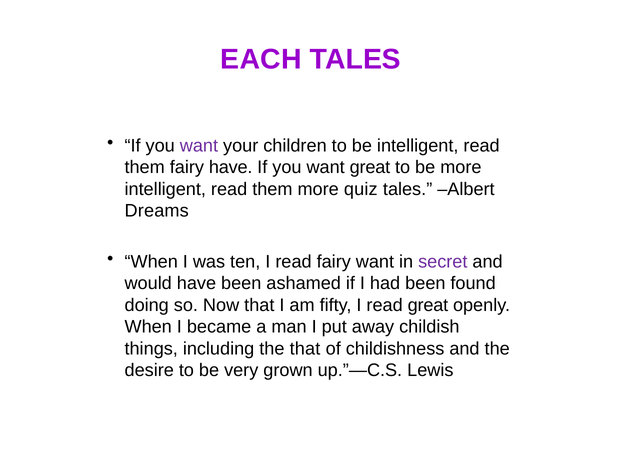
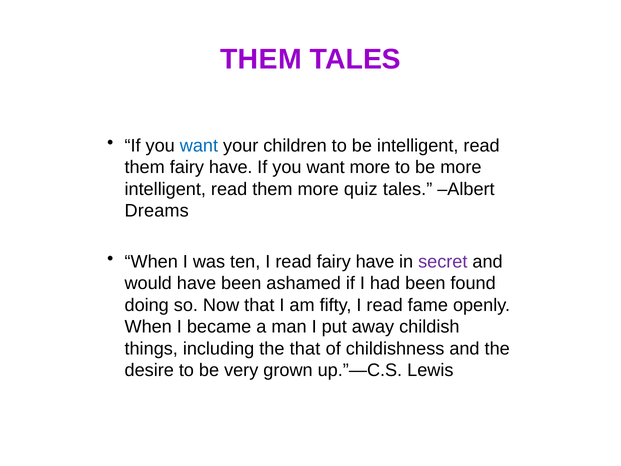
EACH at (261, 59): EACH -> THEM
want at (199, 146) colour: purple -> blue
want great: great -> more
read fairy want: want -> have
read great: great -> fame
